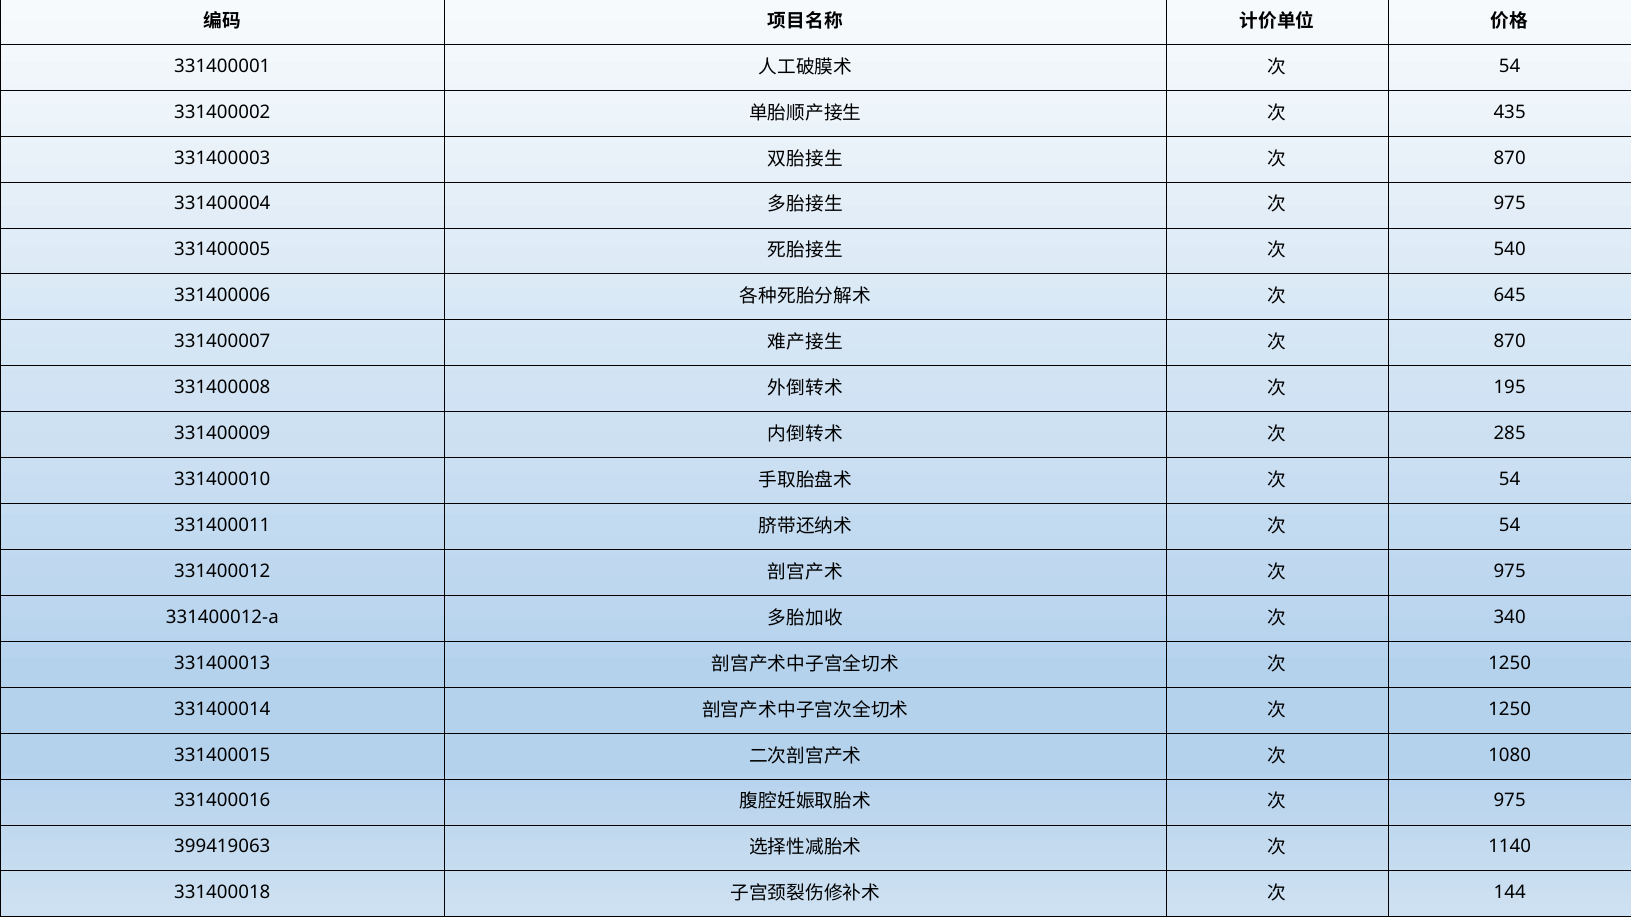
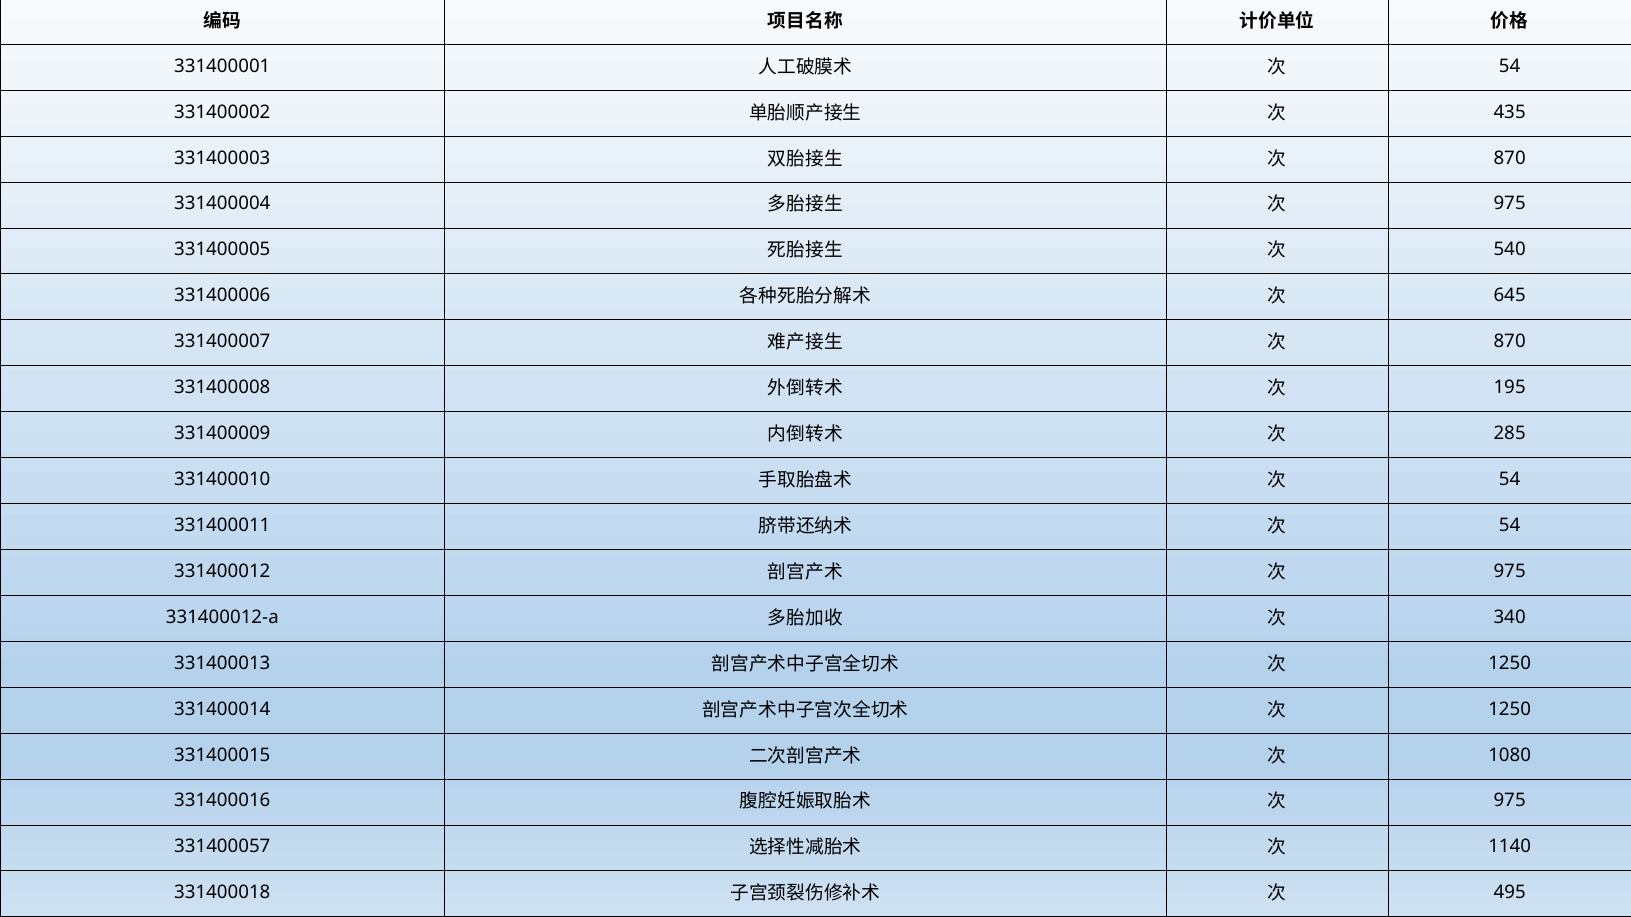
399419063: 399419063 -> 331400057
144: 144 -> 495
